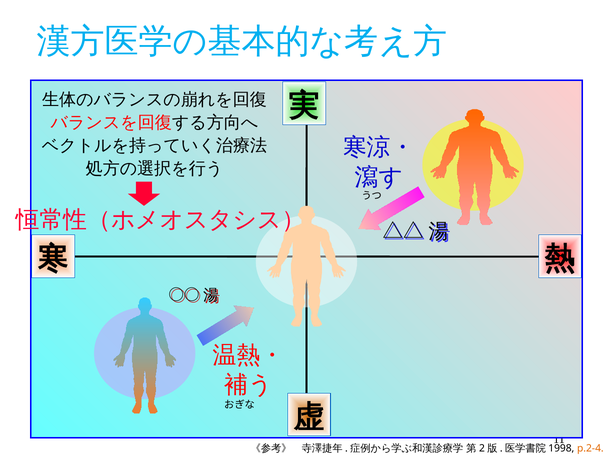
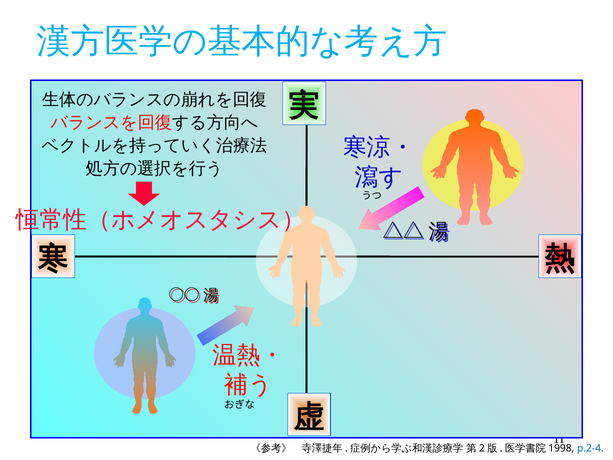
p.2-4 colour: orange -> blue
